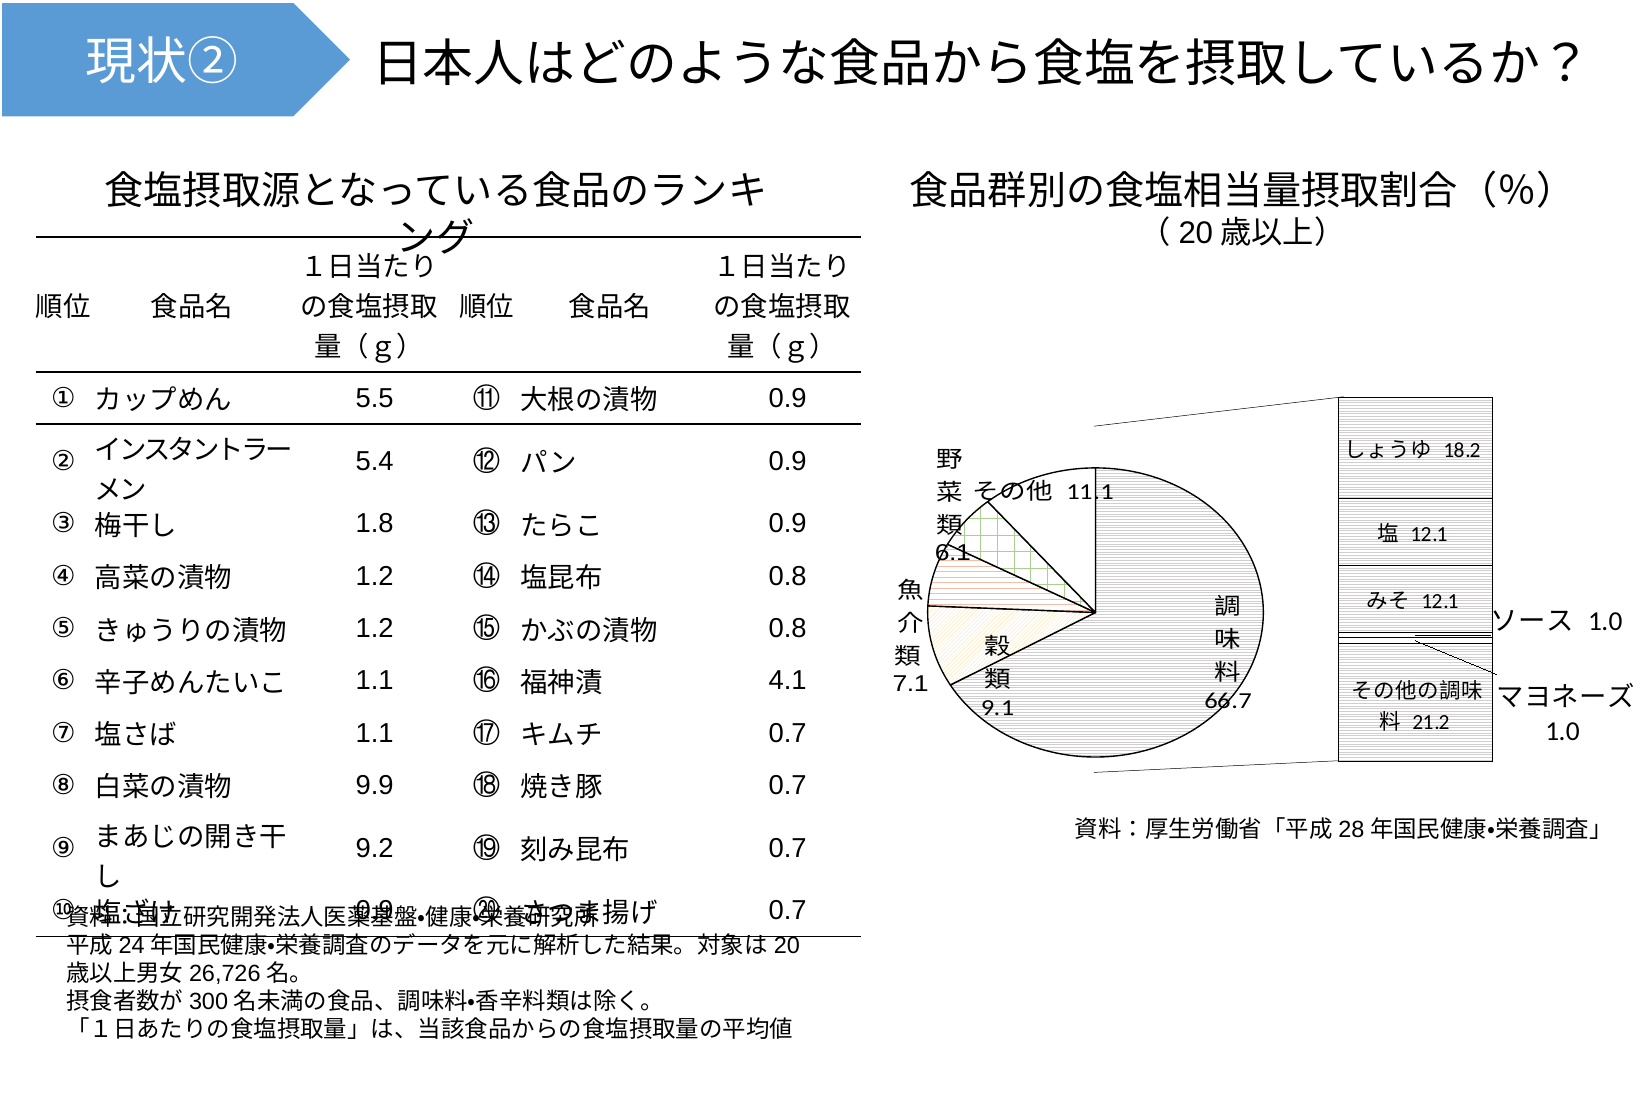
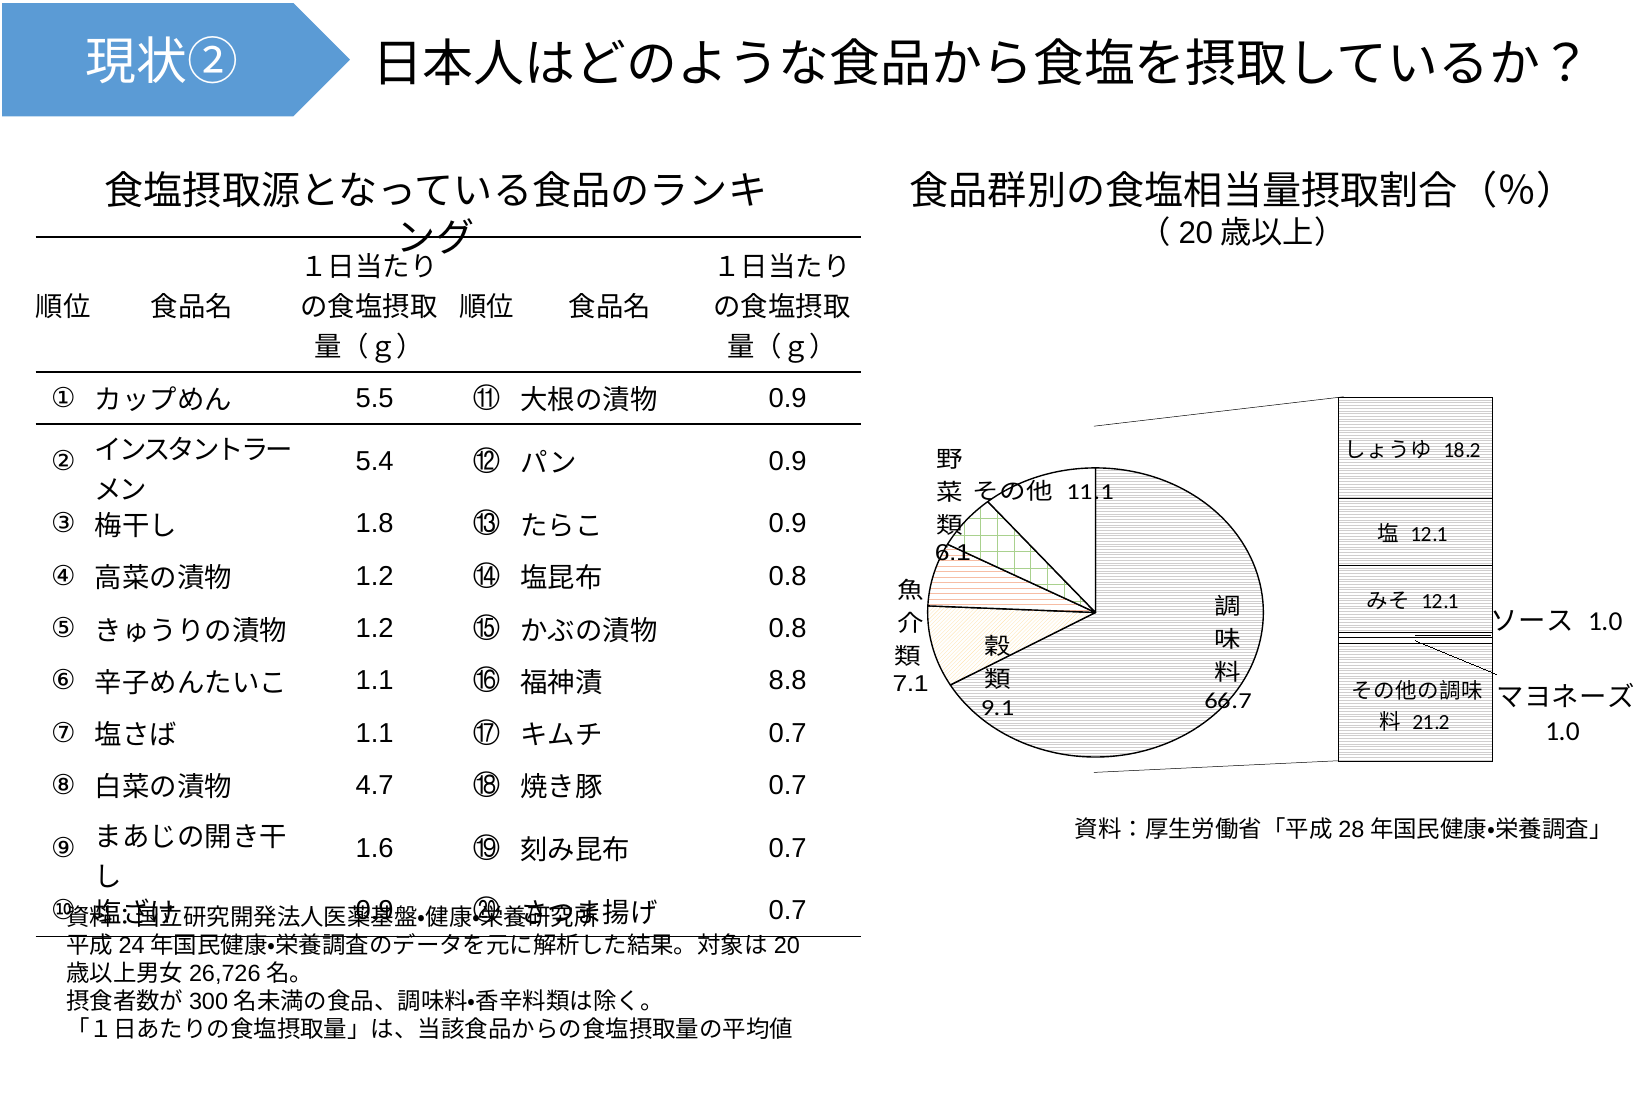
4.1: 4.1 -> 8.8
9.9: 9.9 -> 4.7
9.2: 9.2 -> 1.6
